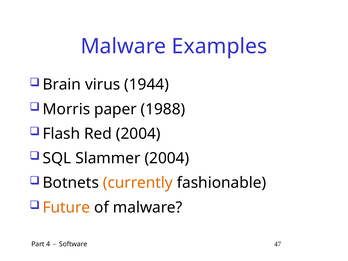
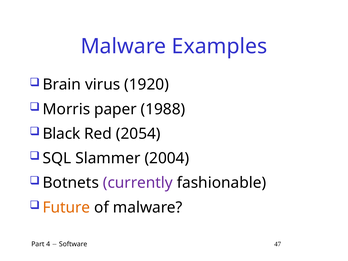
1944: 1944 -> 1920
Flash: Flash -> Black
Red 2004: 2004 -> 2054
currently colour: orange -> purple
